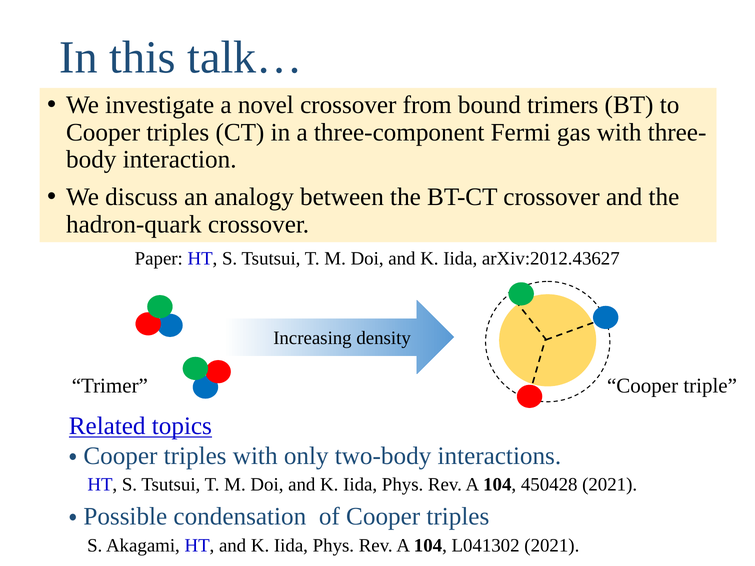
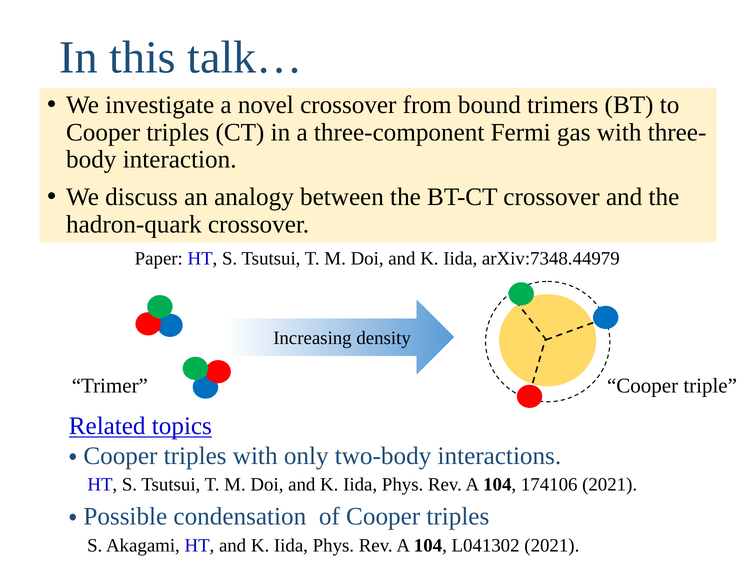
arXiv:2012.43627: arXiv:2012.43627 -> arXiv:7348.44979
450428: 450428 -> 174106
